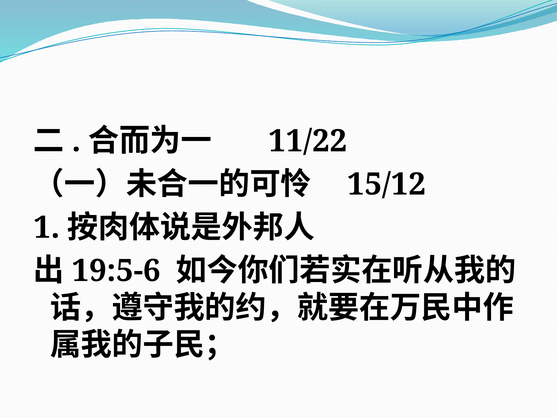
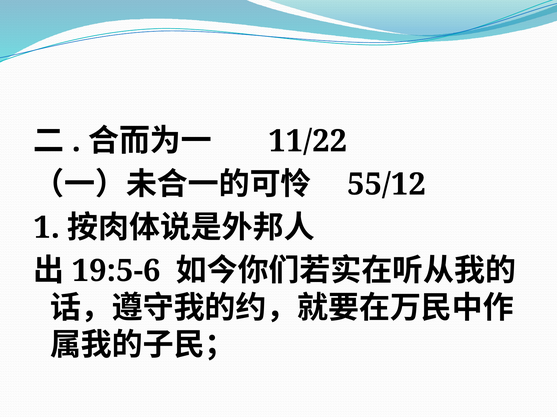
15/12: 15/12 -> 55/12
